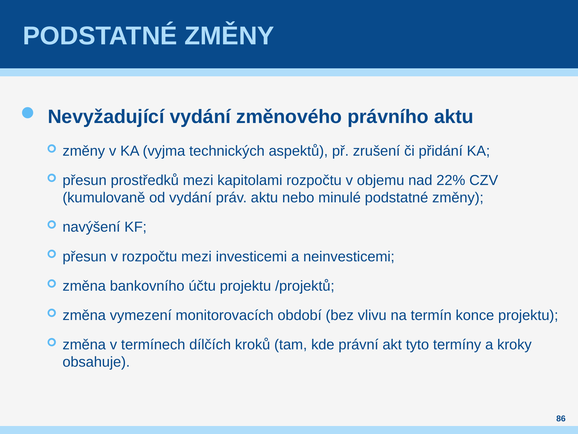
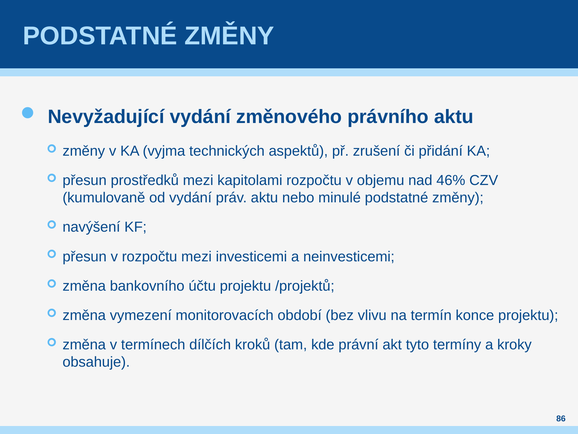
22%: 22% -> 46%
